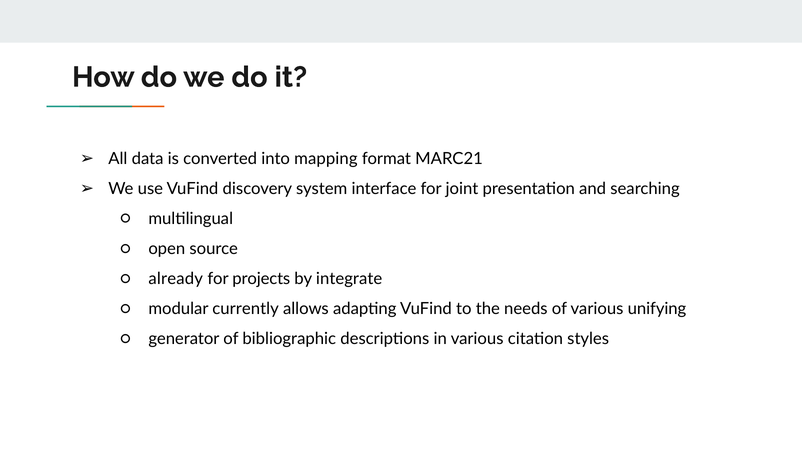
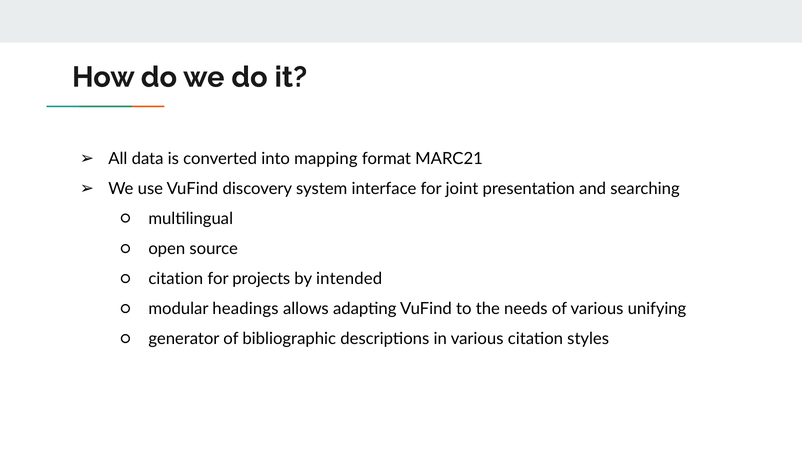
already at (176, 279): already -> citation
integrate: integrate -> intended
currently: currently -> headings
